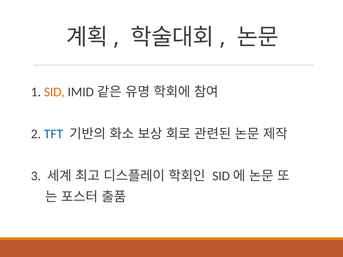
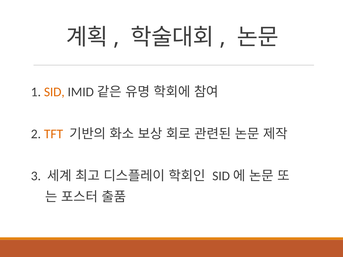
TFT colour: blue -> orange
